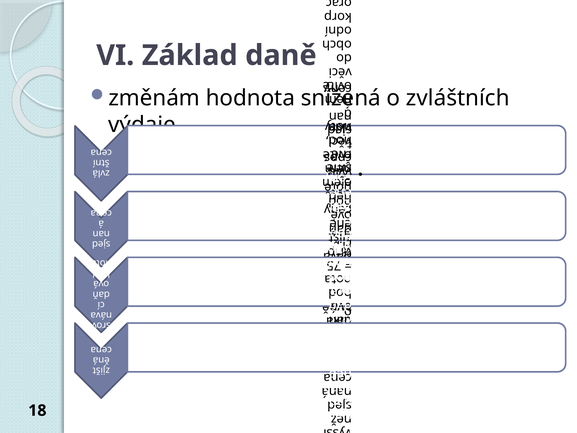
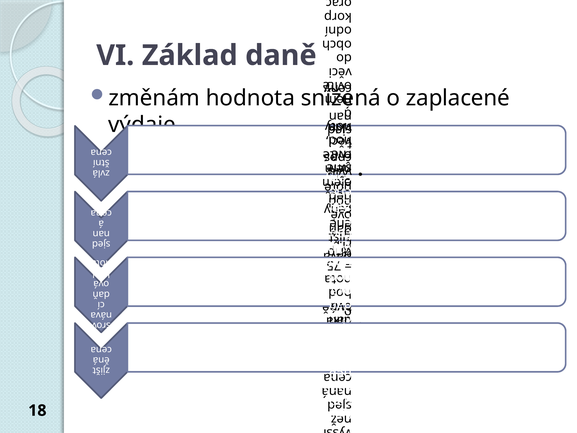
zvláštních: zvláštních -> zaplacené
